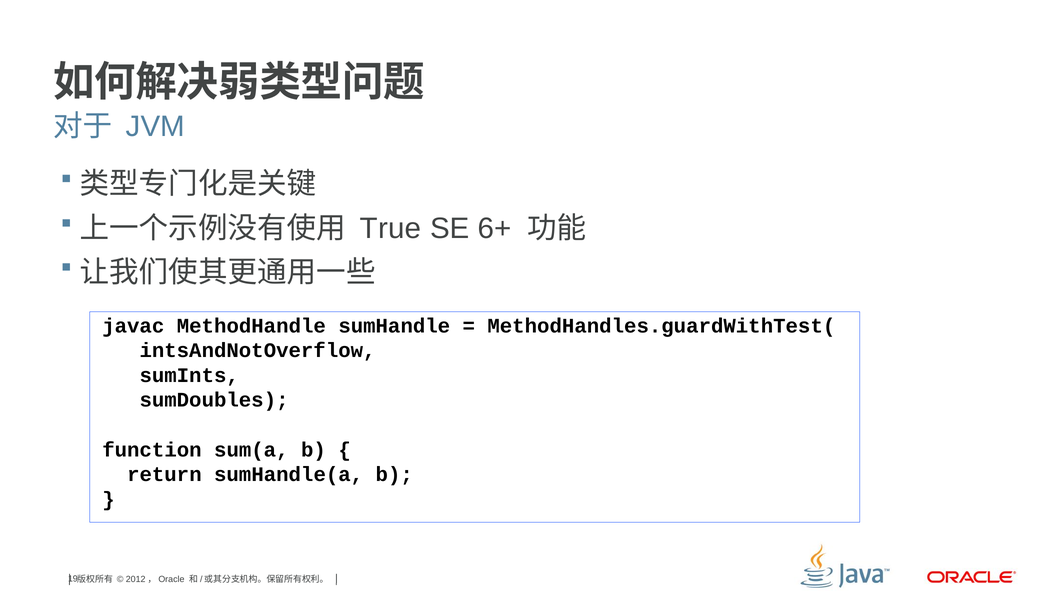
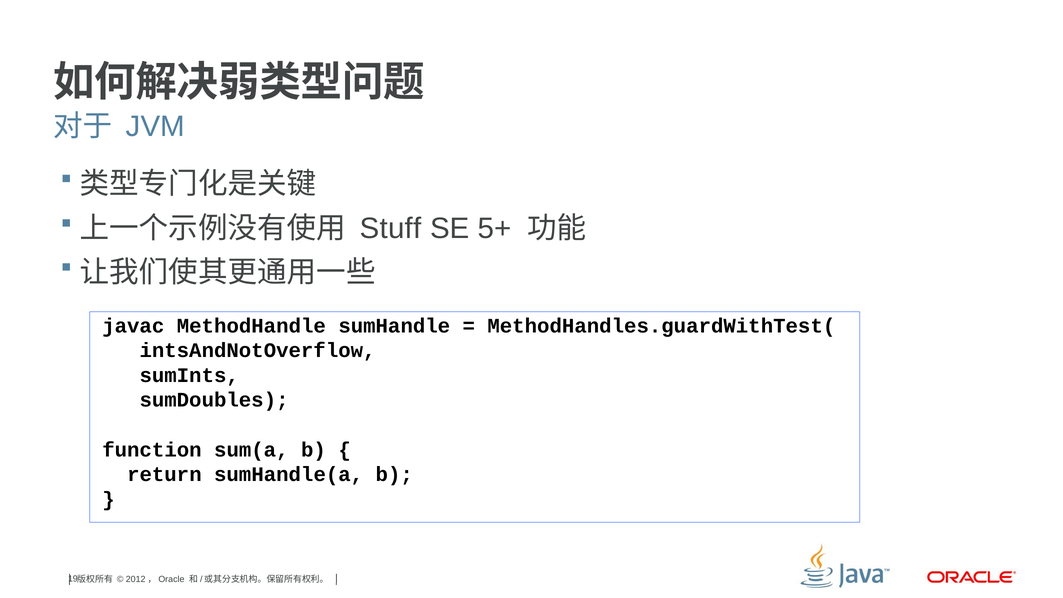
True: True -> Stuff
6+: 6+ -> 5+
